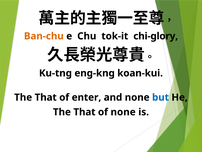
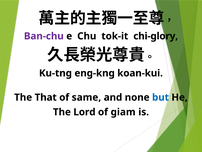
Ban-chu colour: orange -> purple
enter: enter -> same
That at (84, 112): That -> Lord
of none: none -> giam
